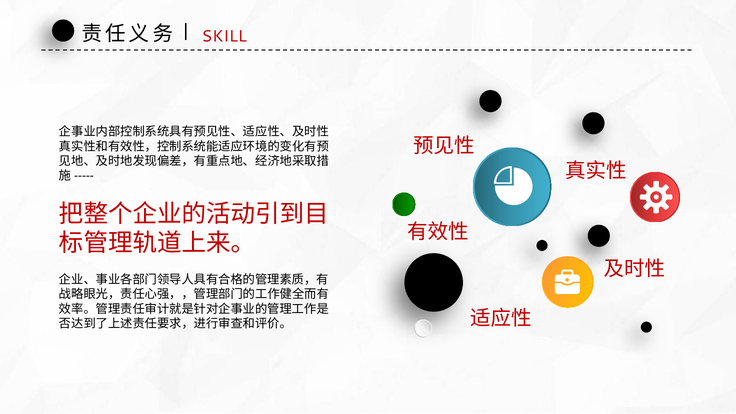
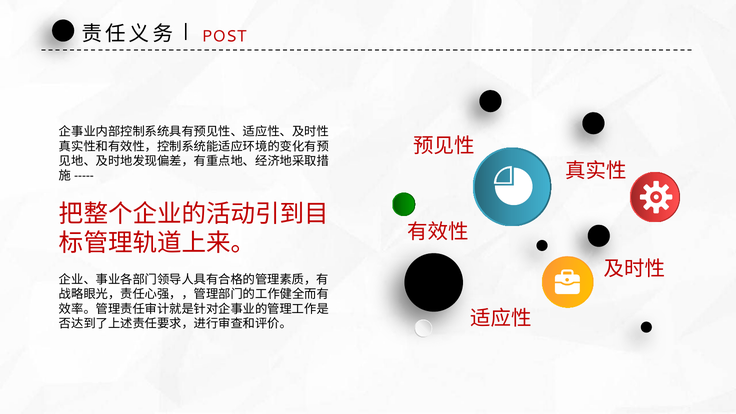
SKILL: SKILL -> POST
